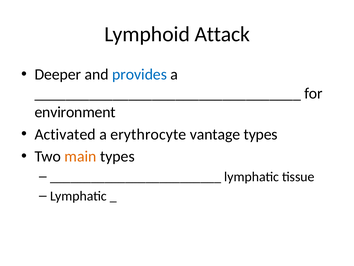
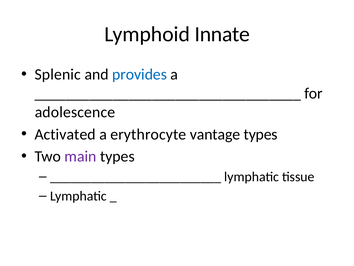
Attack: Attack -> Innate
Deeper: Deeper -> Splenic
environment: environment -> adolescence
main colour: orange -> purple
